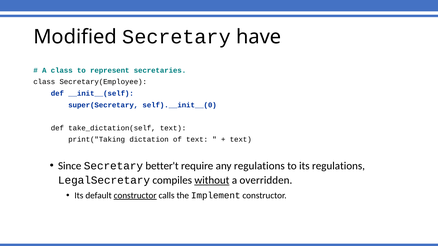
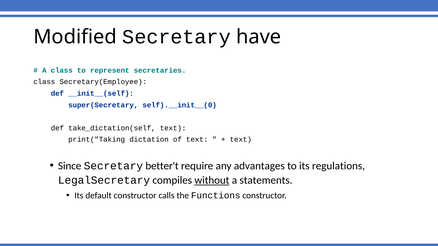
any regulations: regulations -> advantages
overridden: overridden -> statements
constructor at (135, 196) underline: present -> none
Implement: Implement -> Functions
